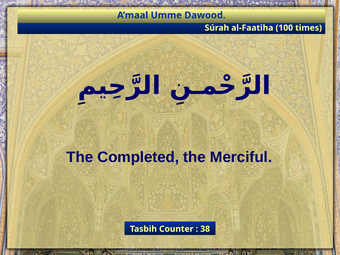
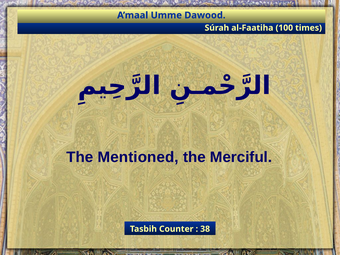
Completed: Completed -> Mentioned
